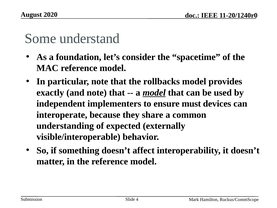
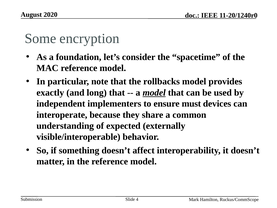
understand: understand -> encryption
and note: note -> long
